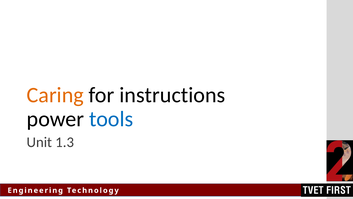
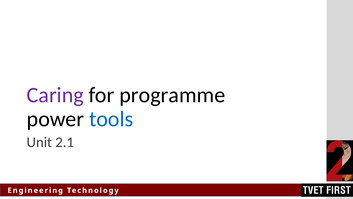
Caring colour: orange -> purple
instructions: instructions -> programme
1.3: 1.3 -> 2.1
